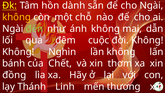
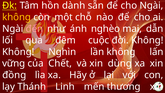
đến colour: light green -> pink
ánh không: không -> nghèo
bánh: bánh -> vững
thơm: thơm -> dùng
